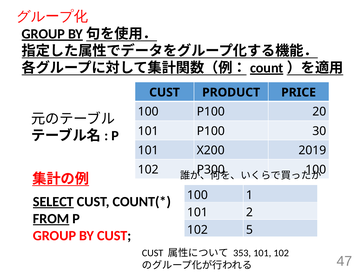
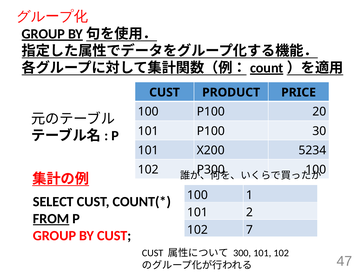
2019: 2019 -> 5234
SELECT underline: present -> none
5: 5 -> 7
353: 353 -> 300
